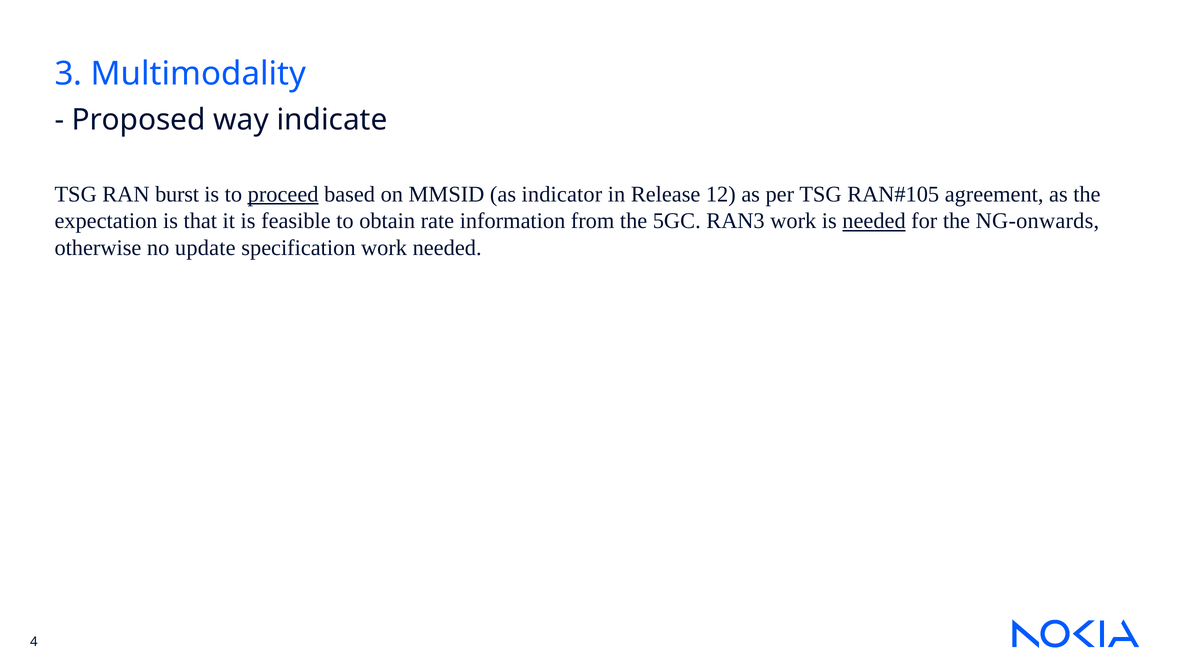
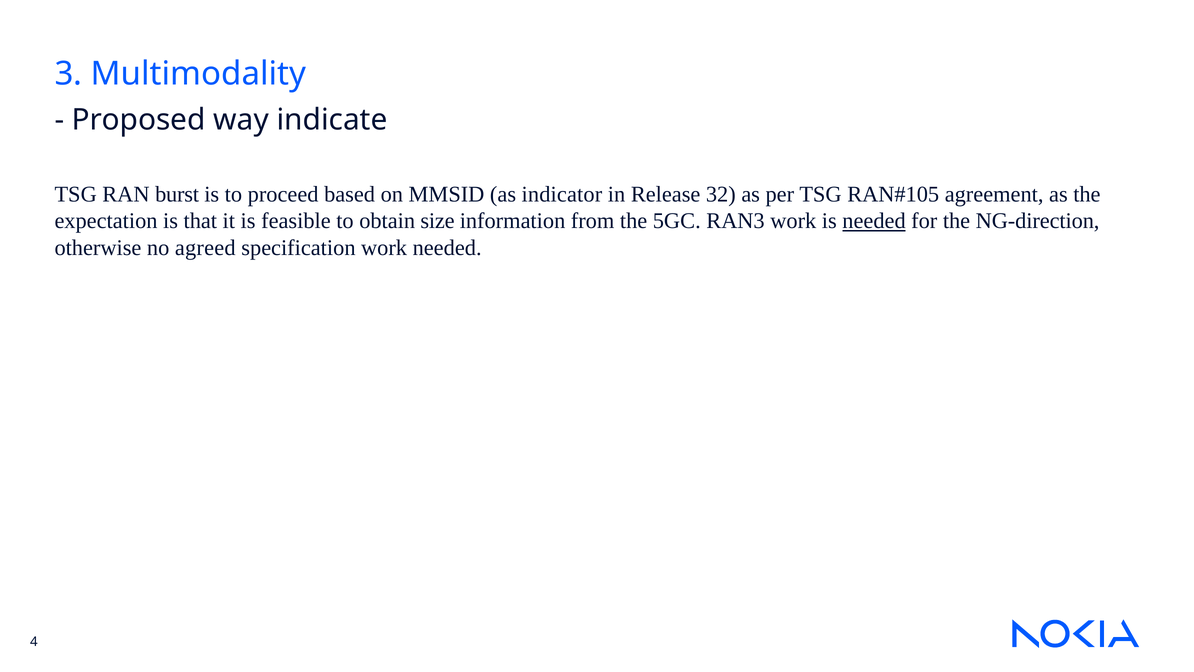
proceed underline: present -> none
12: 12 -> 32
rate: rate -> size
NG-onwards: NG-onwards -> NG-direction
update: update -> agreed
